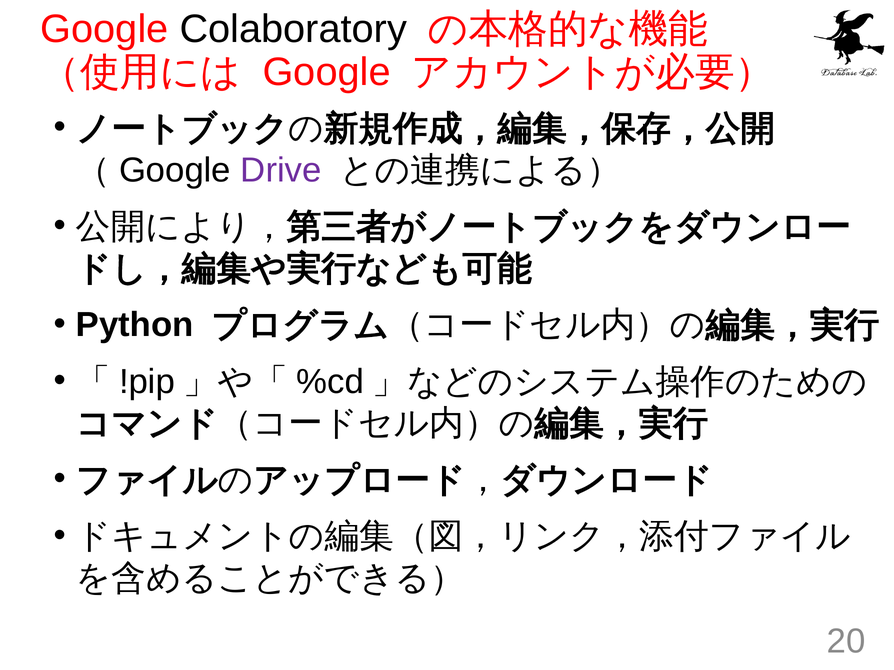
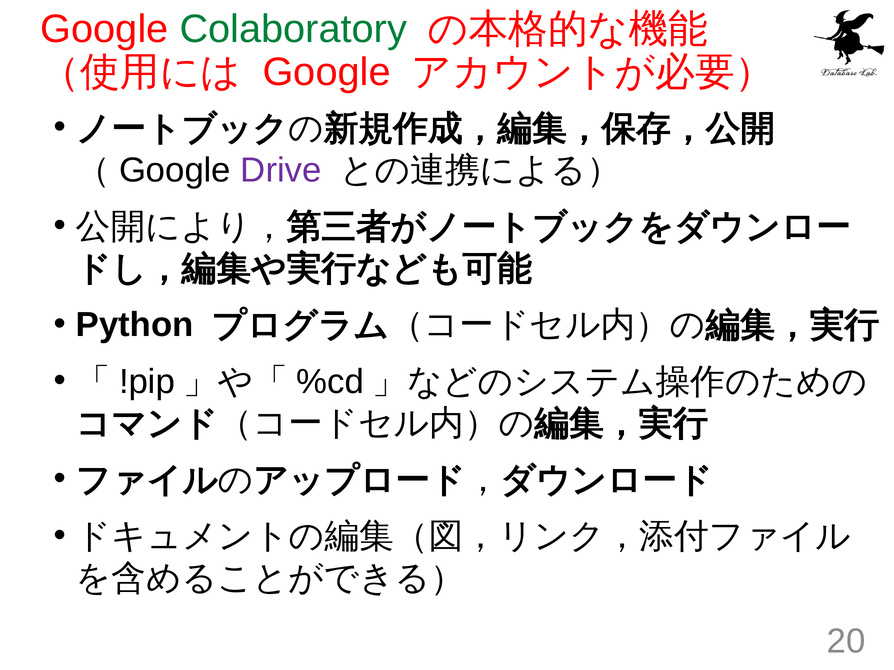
Colaboratory colour: black -> green
